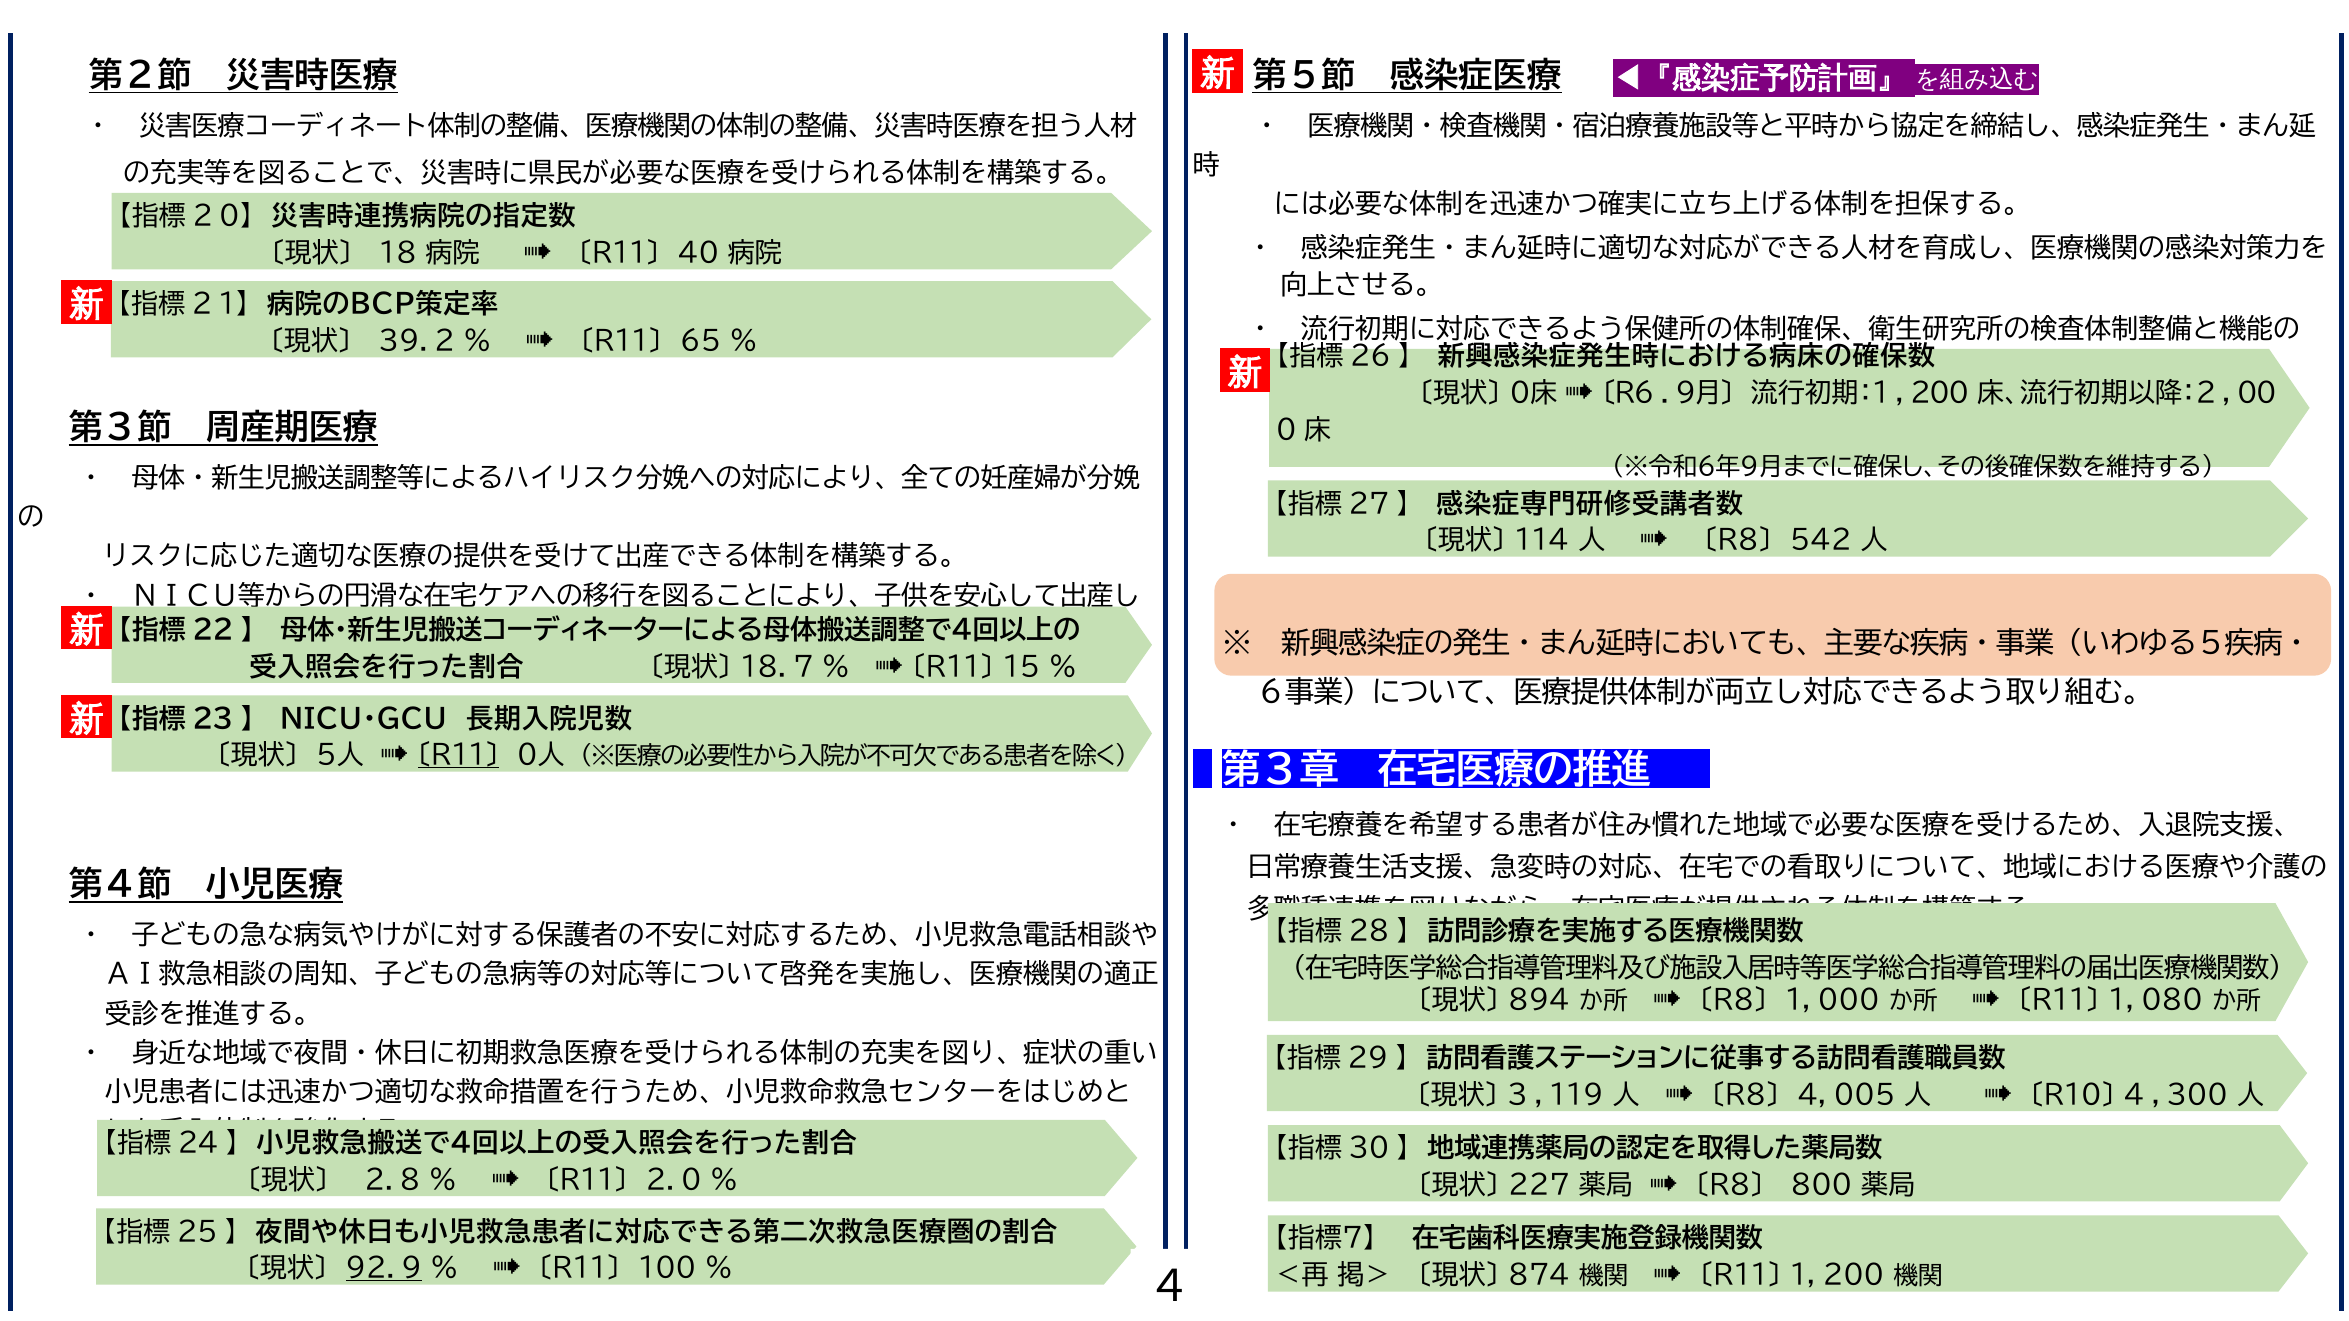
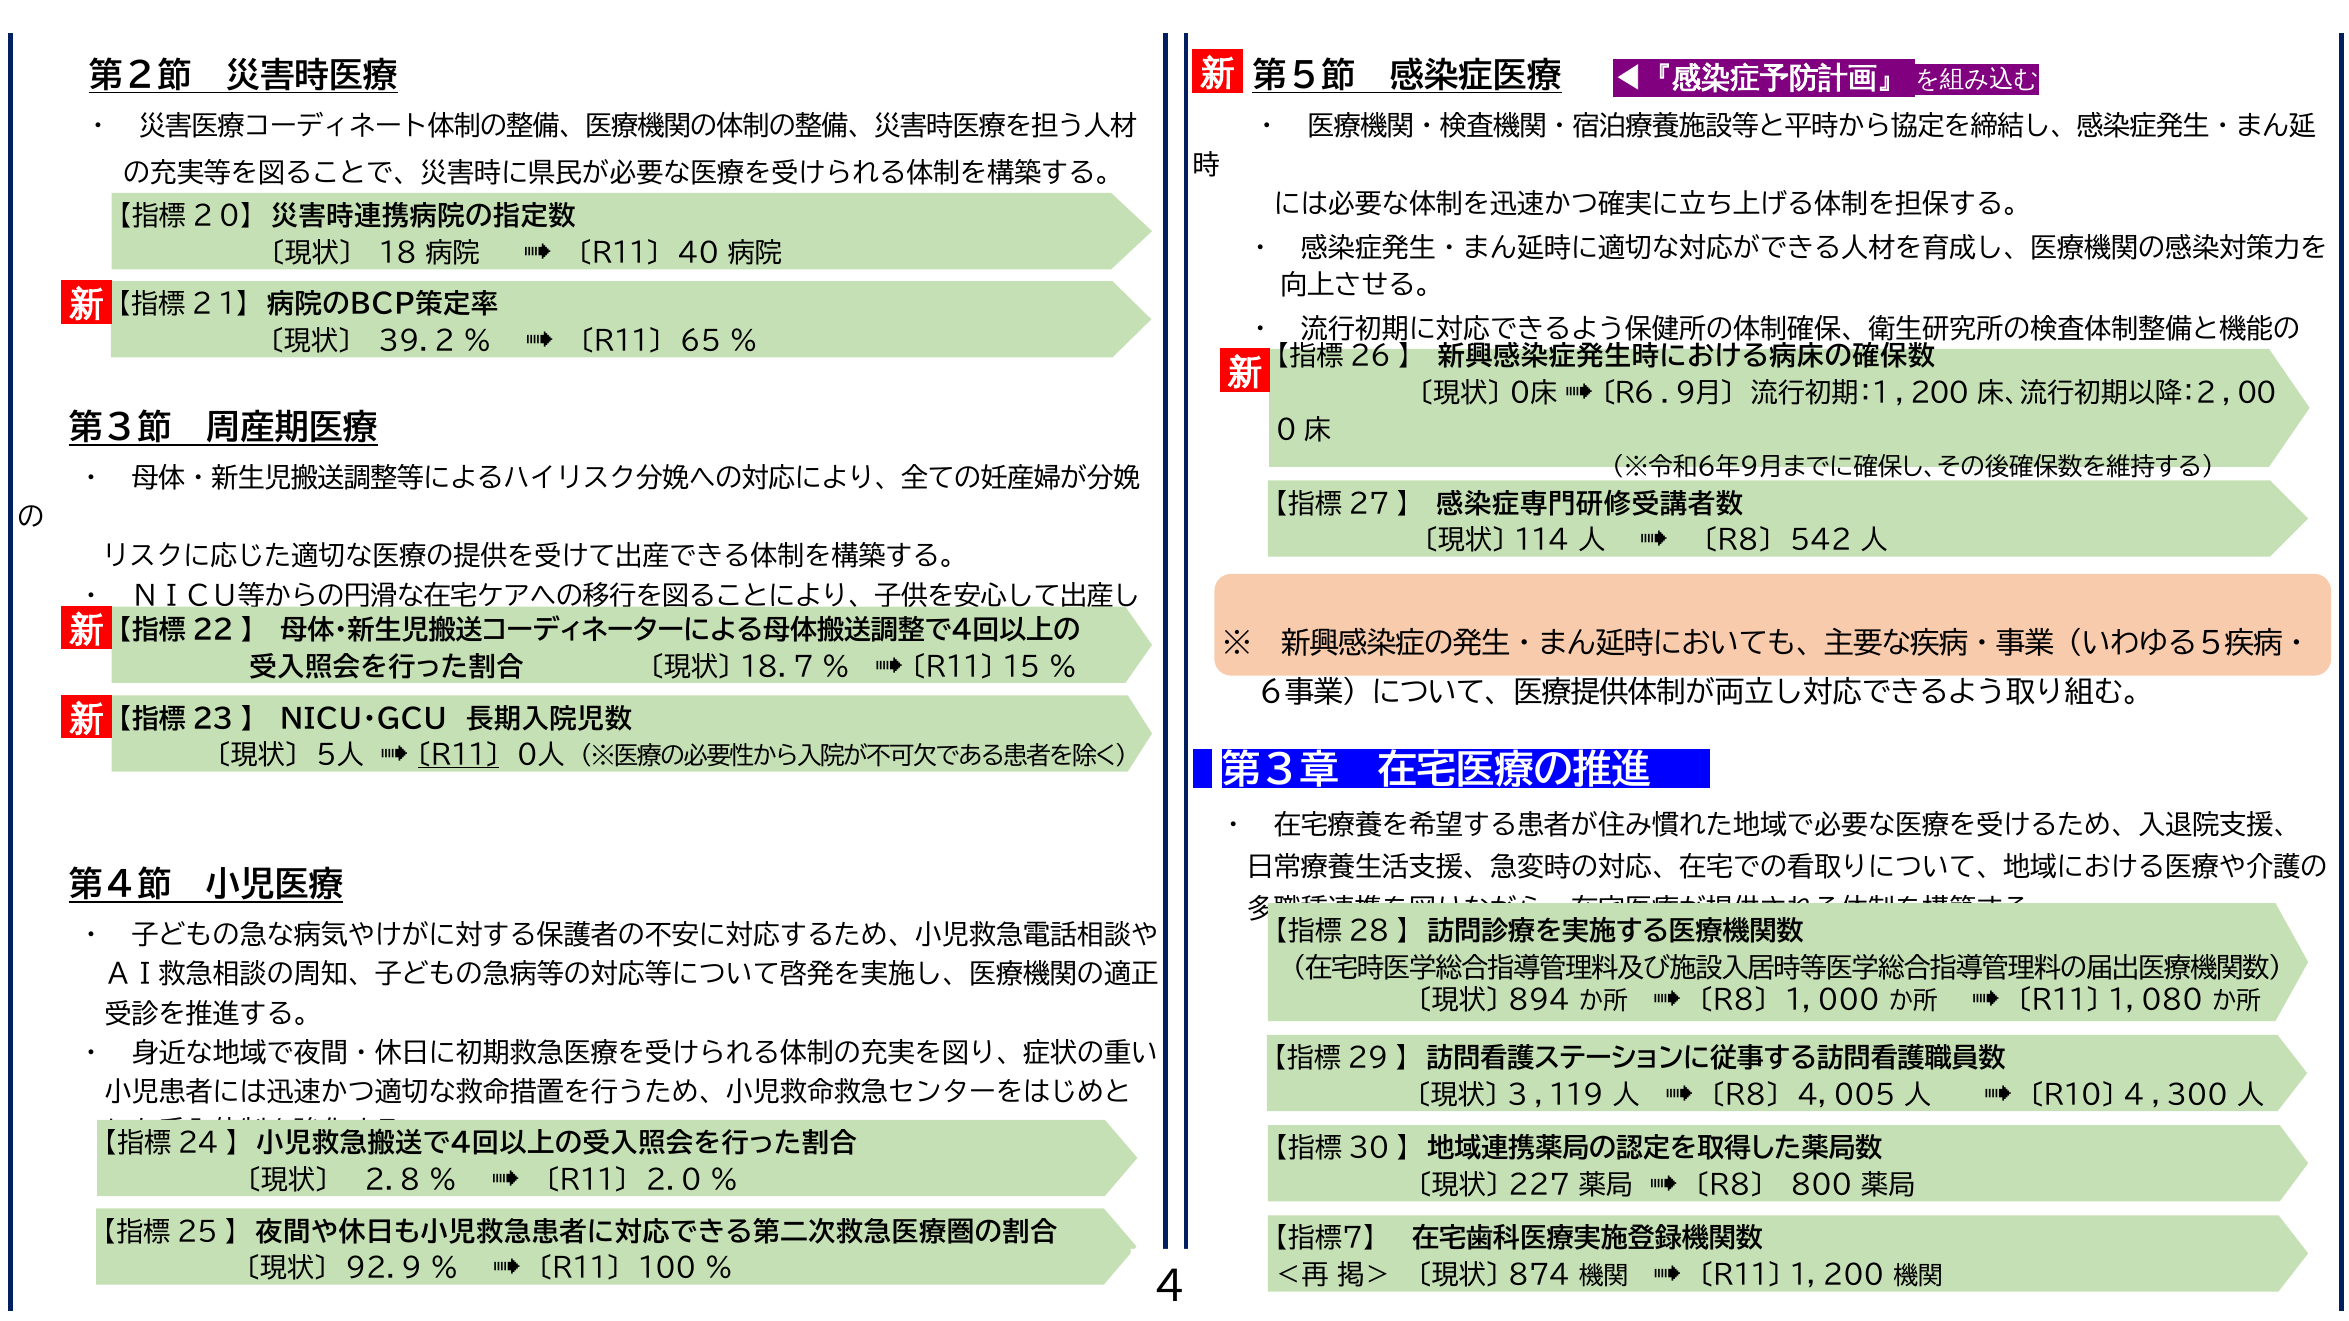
９２．９ underline: present -> none
